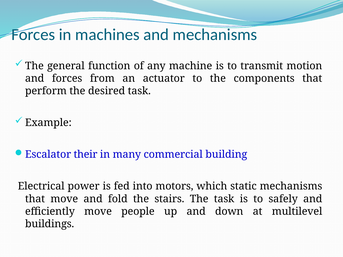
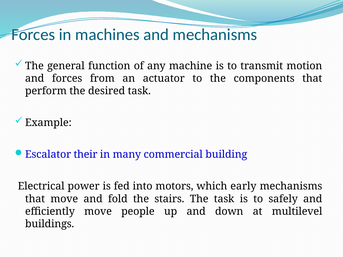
static: static -> early
